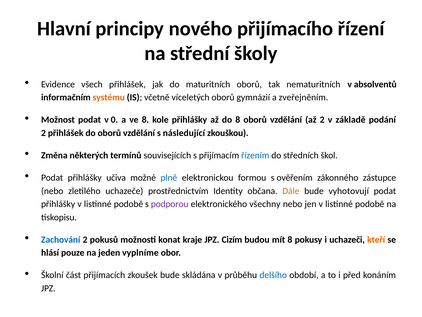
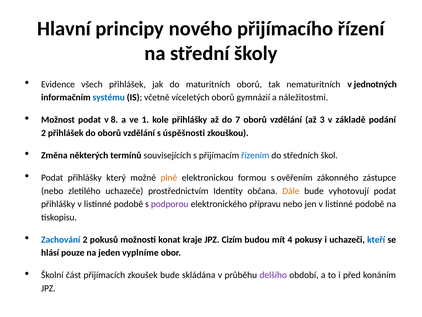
absolventů: absolventů -> jednotných
systému colour: orange -> blue
zveřejněním: zveřejněním -> náležitostmi
0: 0 -> 8
ve 8: 8 -> 1
do 8: 8 -> 7
až 2: 2 -> 3
následující: následující -> úspěšnosti
učiva: učiva -> který
plně colour: blue -> orange
všechny: všechny -> přípravu
mít 8: 8 -> 4
kteří colour: orange -> blue
delšího colour: blue -> purple
